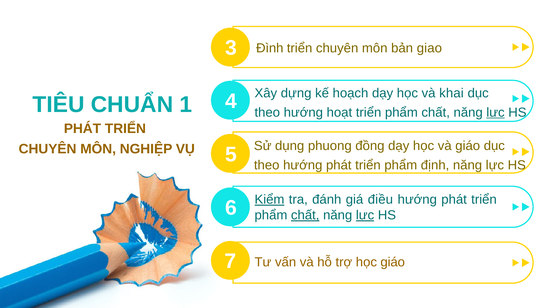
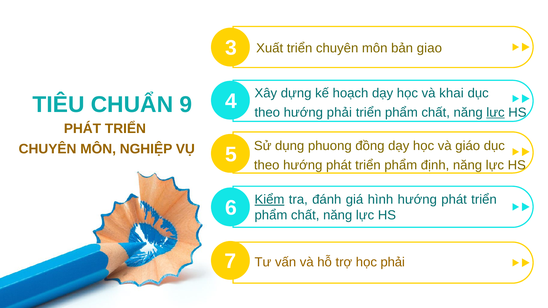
Đình: Đình -> Xuất
1: 1 -> 9
hướng hoạt: hoạt -> phải
điều: điều -> hình
chất at (305, 215) underline: present -> none
lực at (365, 215) underline: present -> none
học giáo: giáo -> phải
